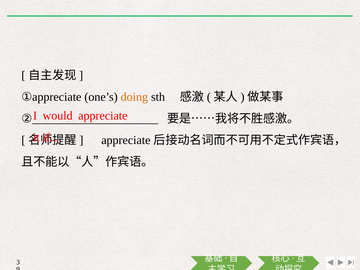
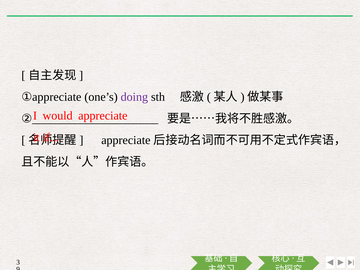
doing colour: orange -> purple
